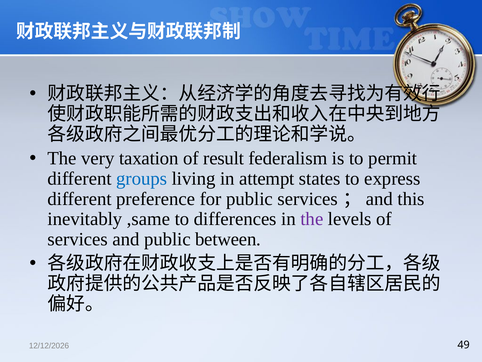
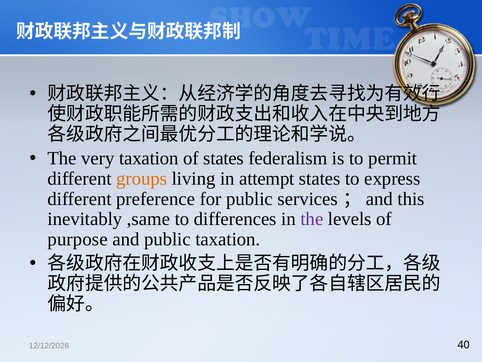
of result: result -> states
groups colour: blue -> orange
services at (78, 239): services -> purpose
public between: between -> taxation
49: 49 -> 40
